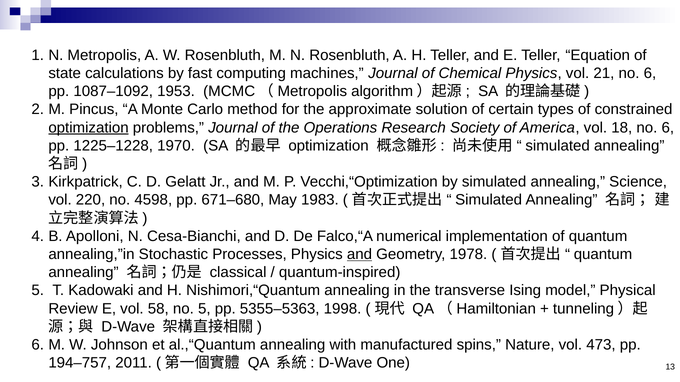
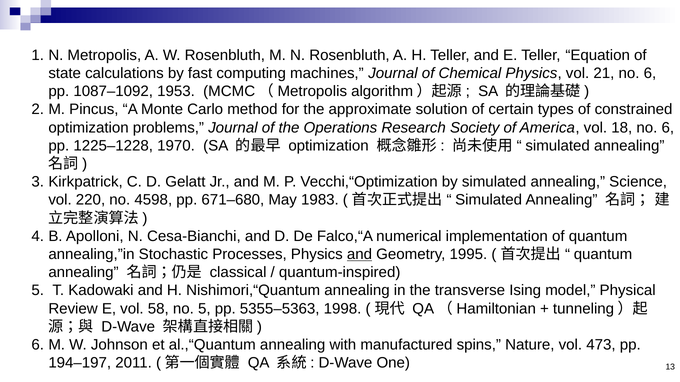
optimization at (89, 128) underline: present -> none
1978: 1978 -> 1995
194–757: 194–757 -> 194–197
